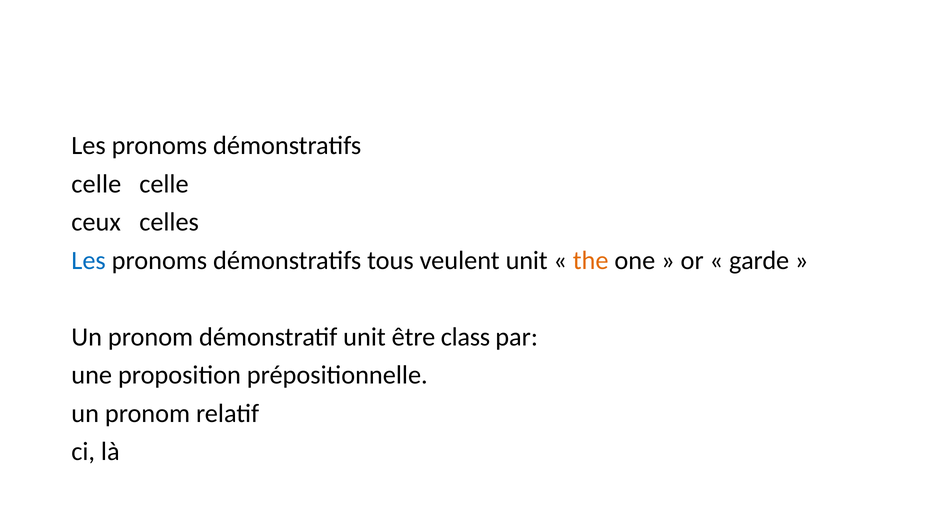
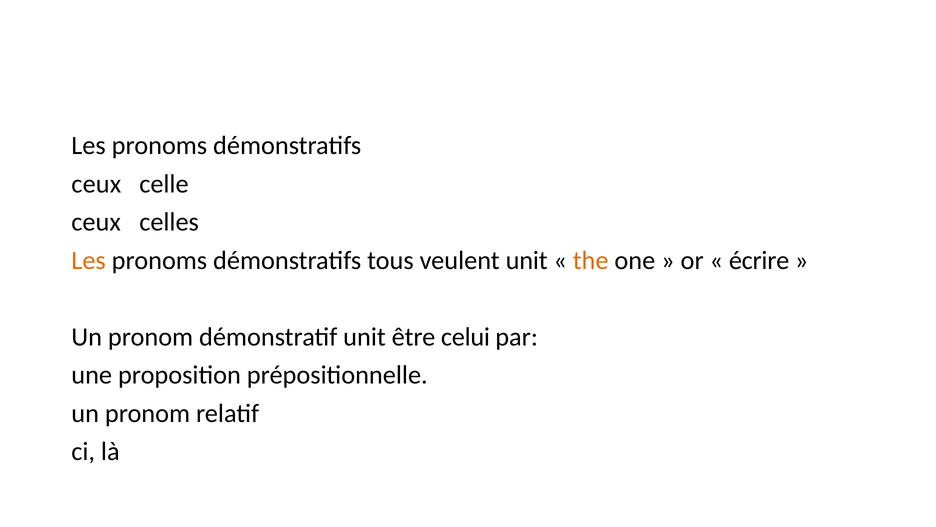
celle at (96, 184): celle -> ceux
Les at (89, 260) colour: blue -> orange
garde: garde -> écrire
class: class -> celui
